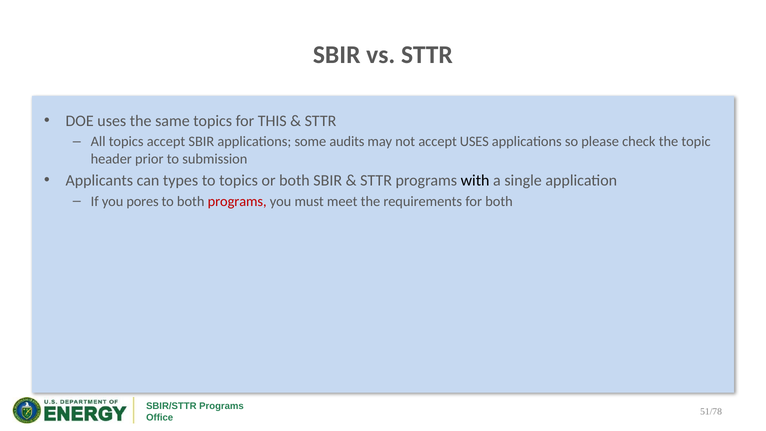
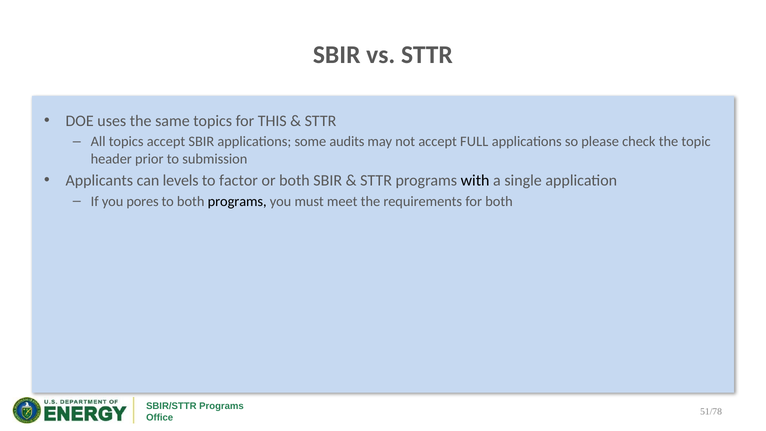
accept USES: USES -> FULL
types: types -> levels
to topics: topics -> factor
programs at (237, 201) colour: red -> black
